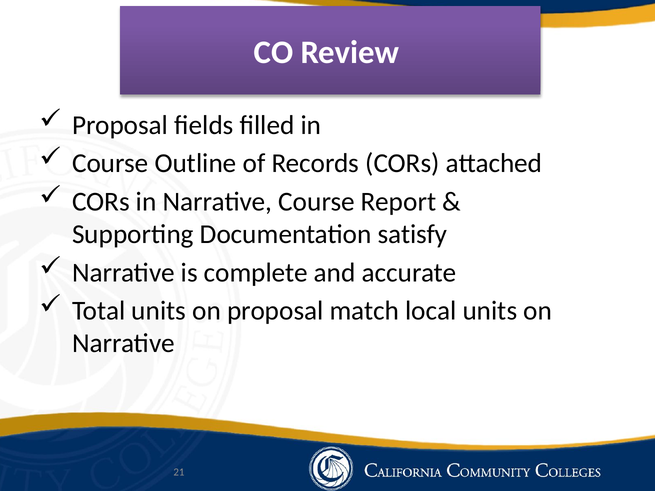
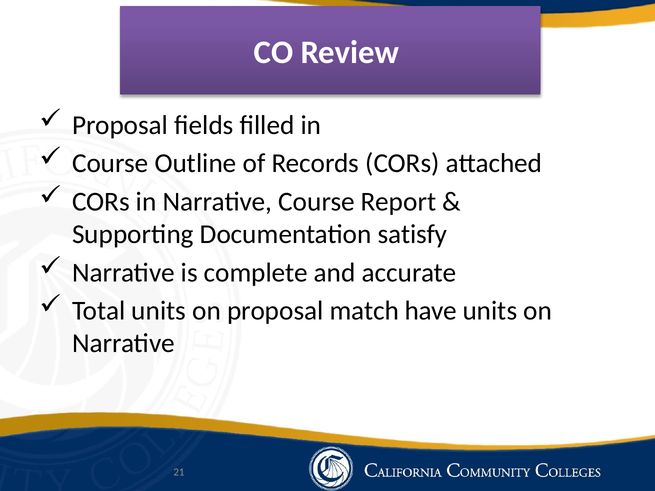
local: local -> have
